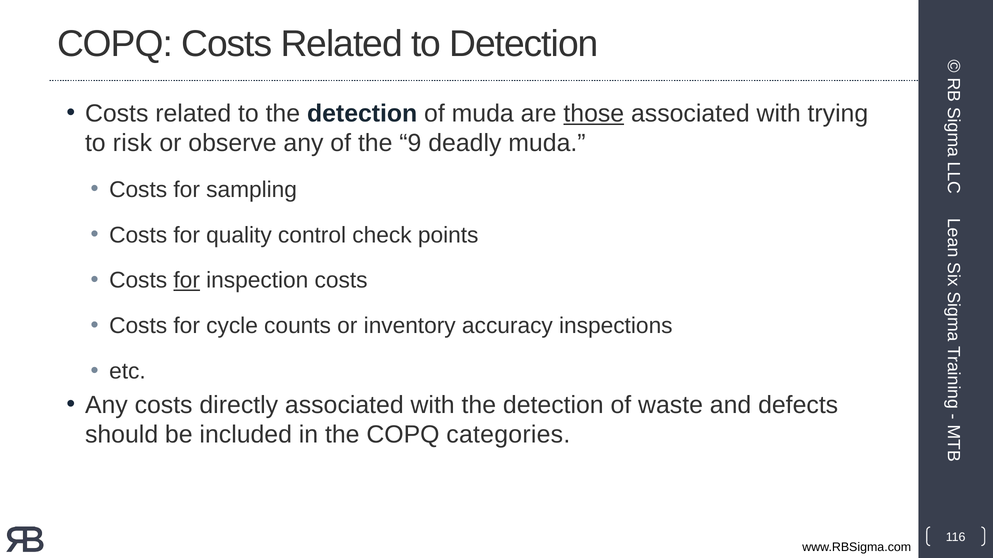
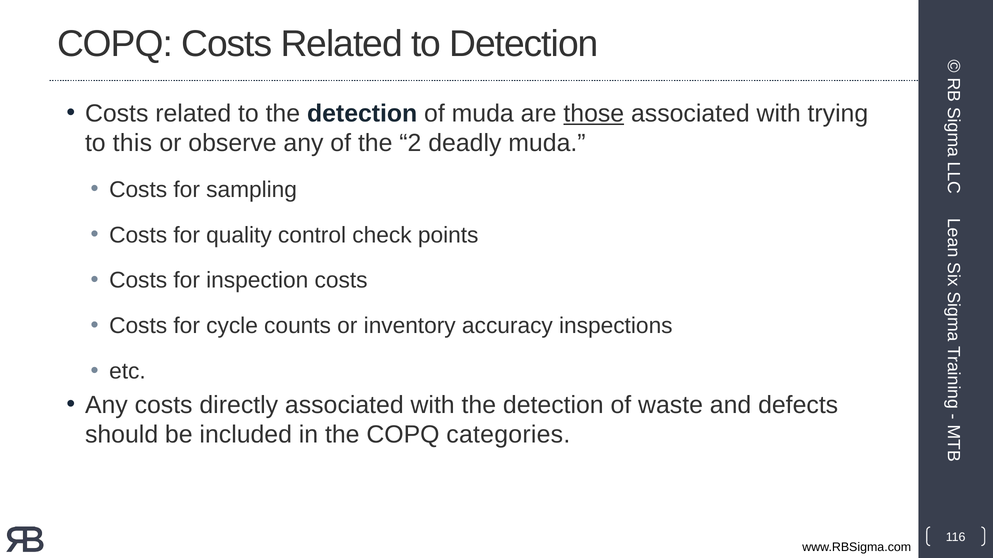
risk: risk -> this
9: 9 -> 2
for at (187, 281) underline: present -> none
